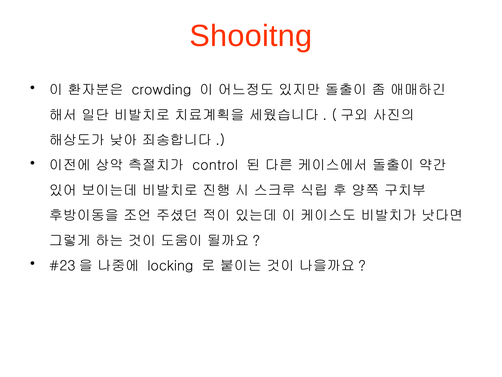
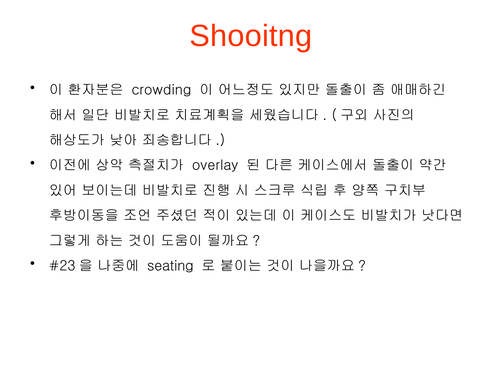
control: control -> overlay
locking: locking -> seating
